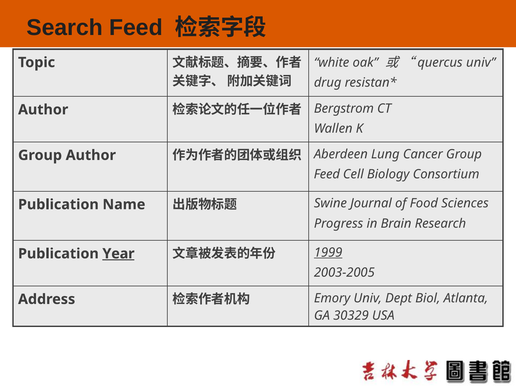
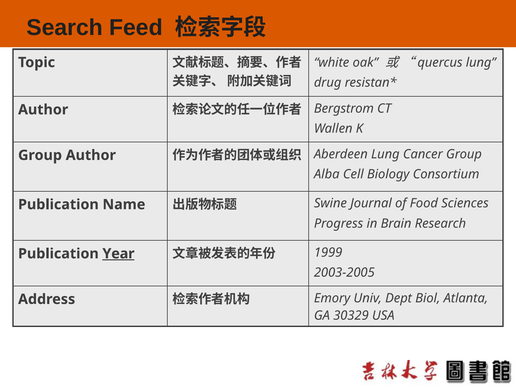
quercus univ: univ -> lung
Feed at (327, 174): Feed -> Alba
1999 underline: present -> none
